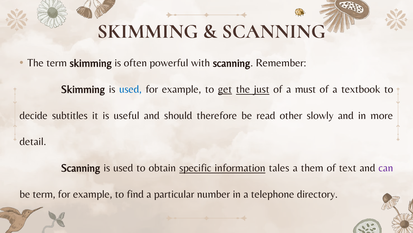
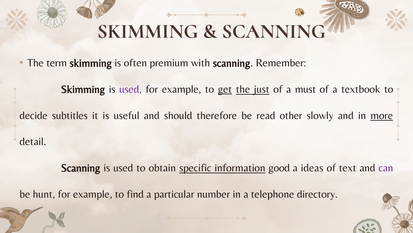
powerful: powerful -> premium
used at (130, 89) colour: blue -> purple
more underline: none -> present
tales: tales -> good
them: them -> ideas
be term: term -> hunt
